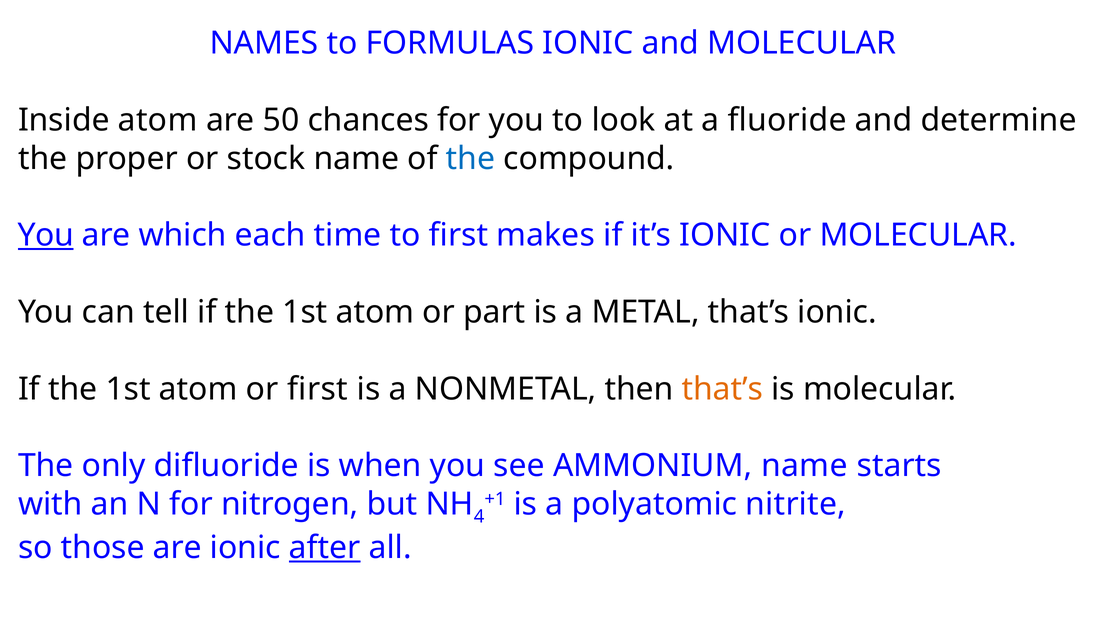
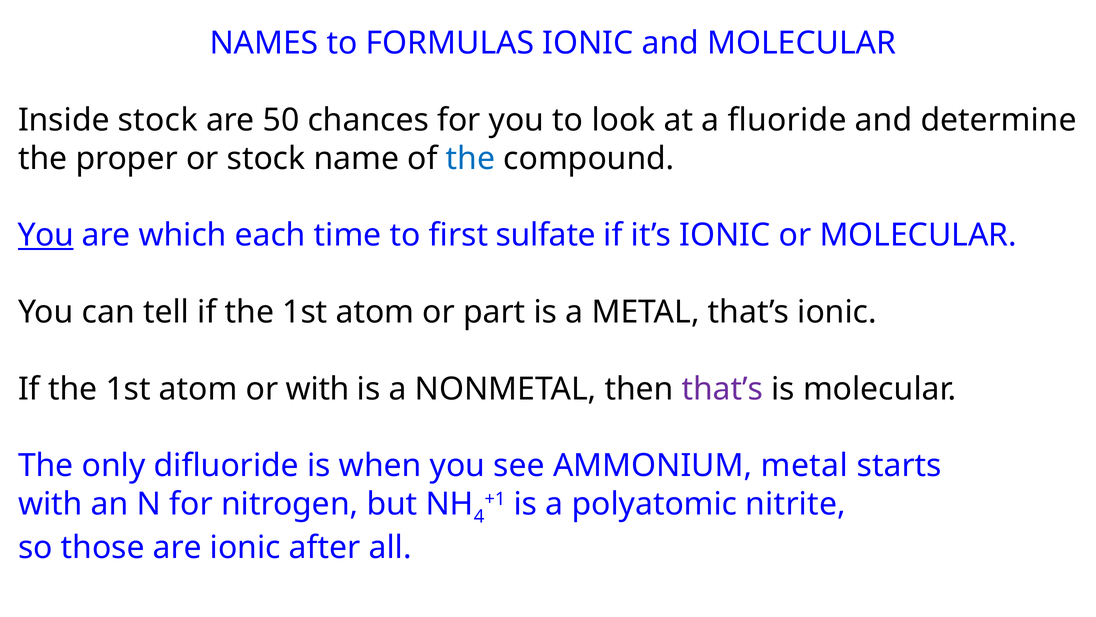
Inside atom: atom -> stock
makes: makes -> sulfate
or first: first -> with
that’s at (722, 389) colour: orange -> purple
AMMONIUM name: name -> metal
after underline: present -> none
